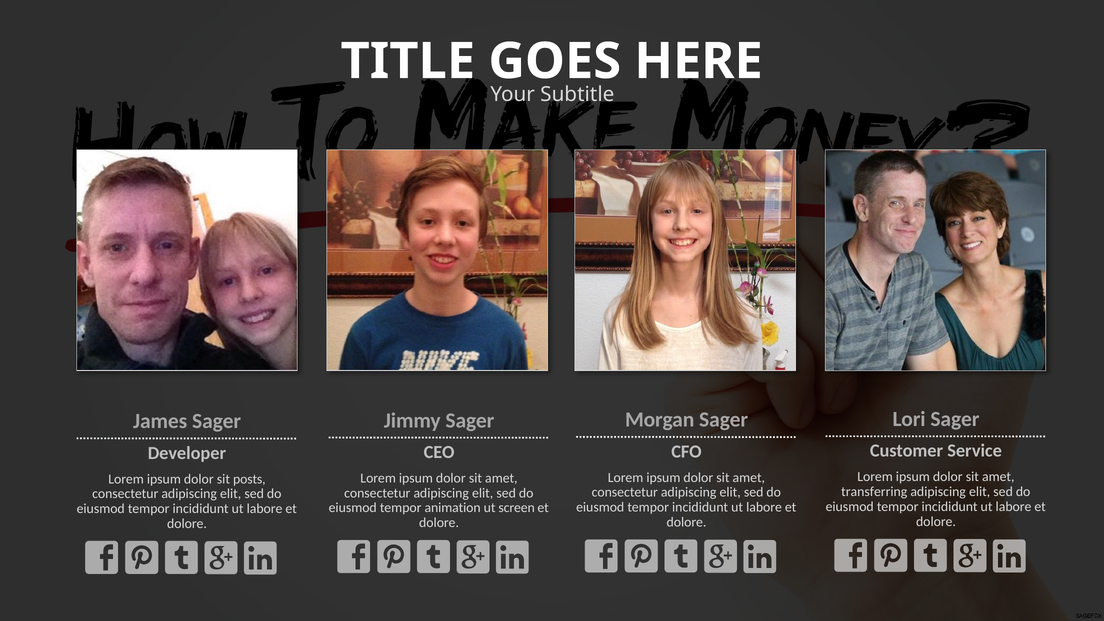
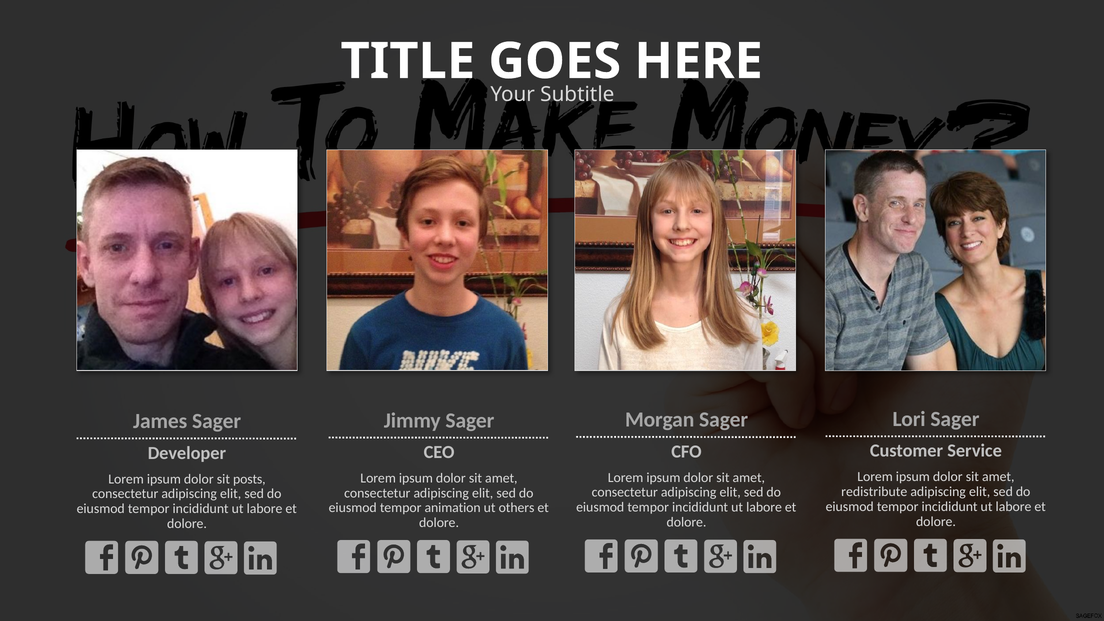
transferring: transferring -> redistribute
screen: screen -> others
